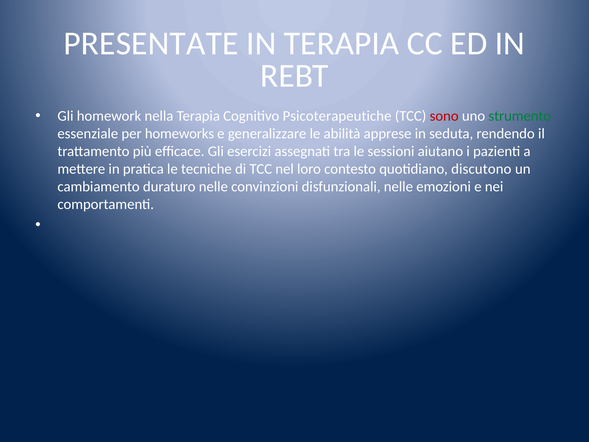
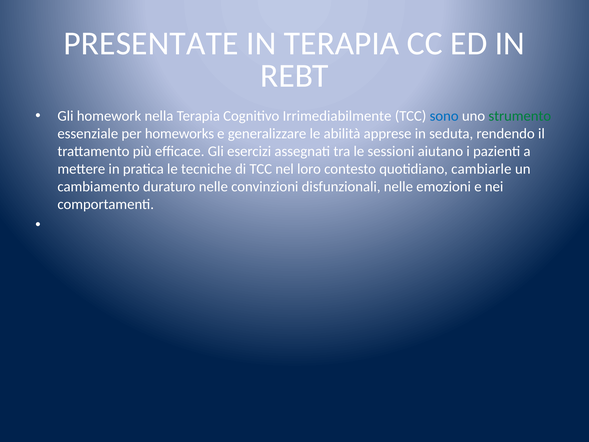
Psicoterapeutiche: Psicoterapeutiche -> Irrimediabilmente
sono colour: red -> blue
discutono: discutono -> cambiarle
